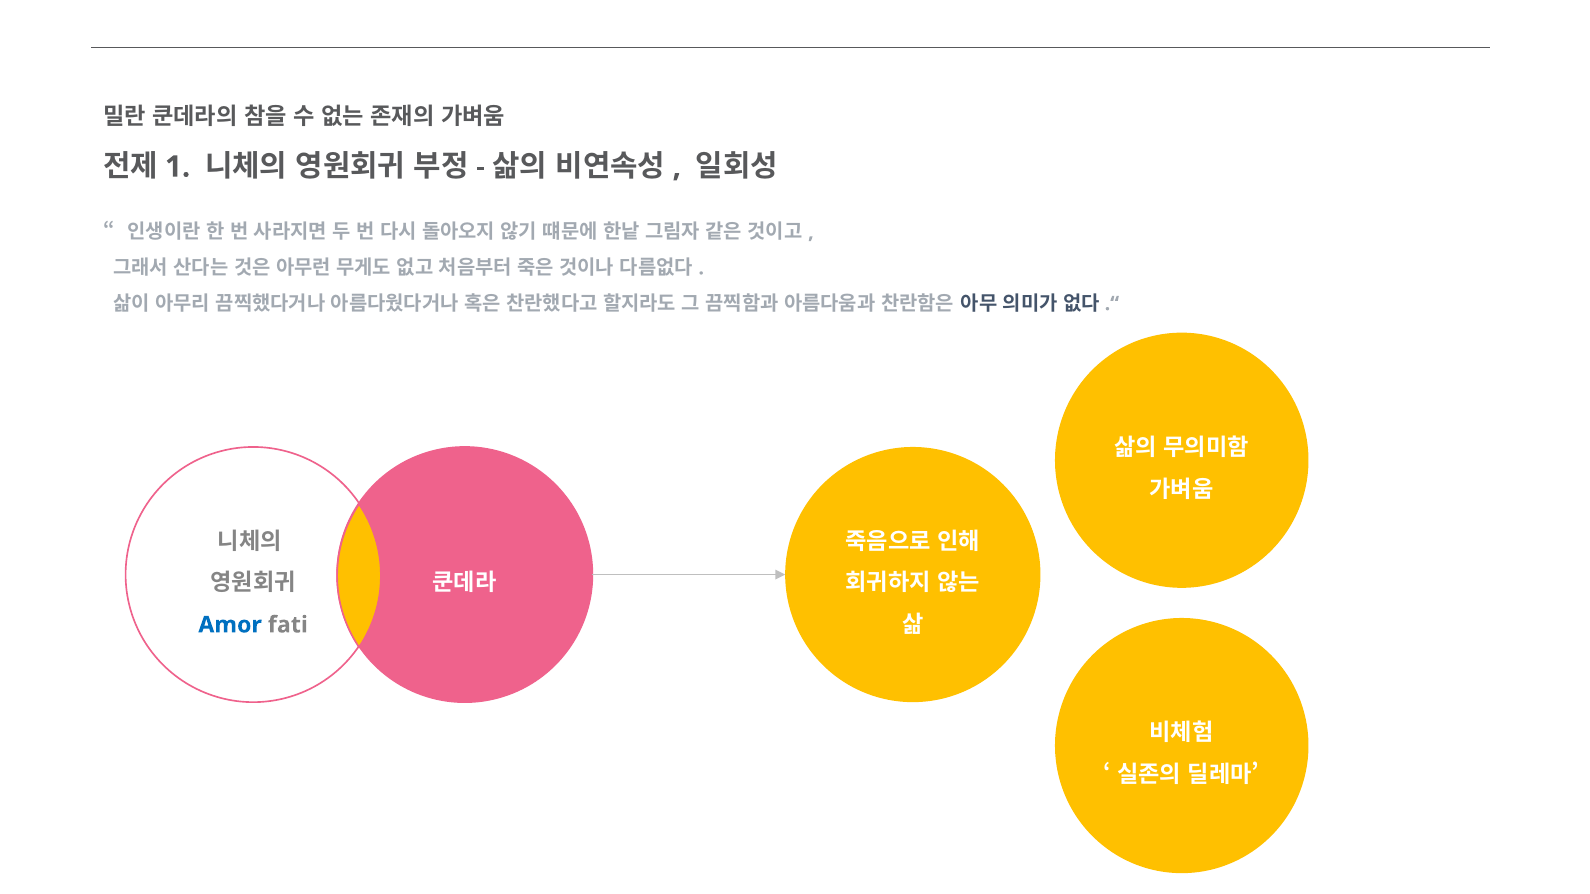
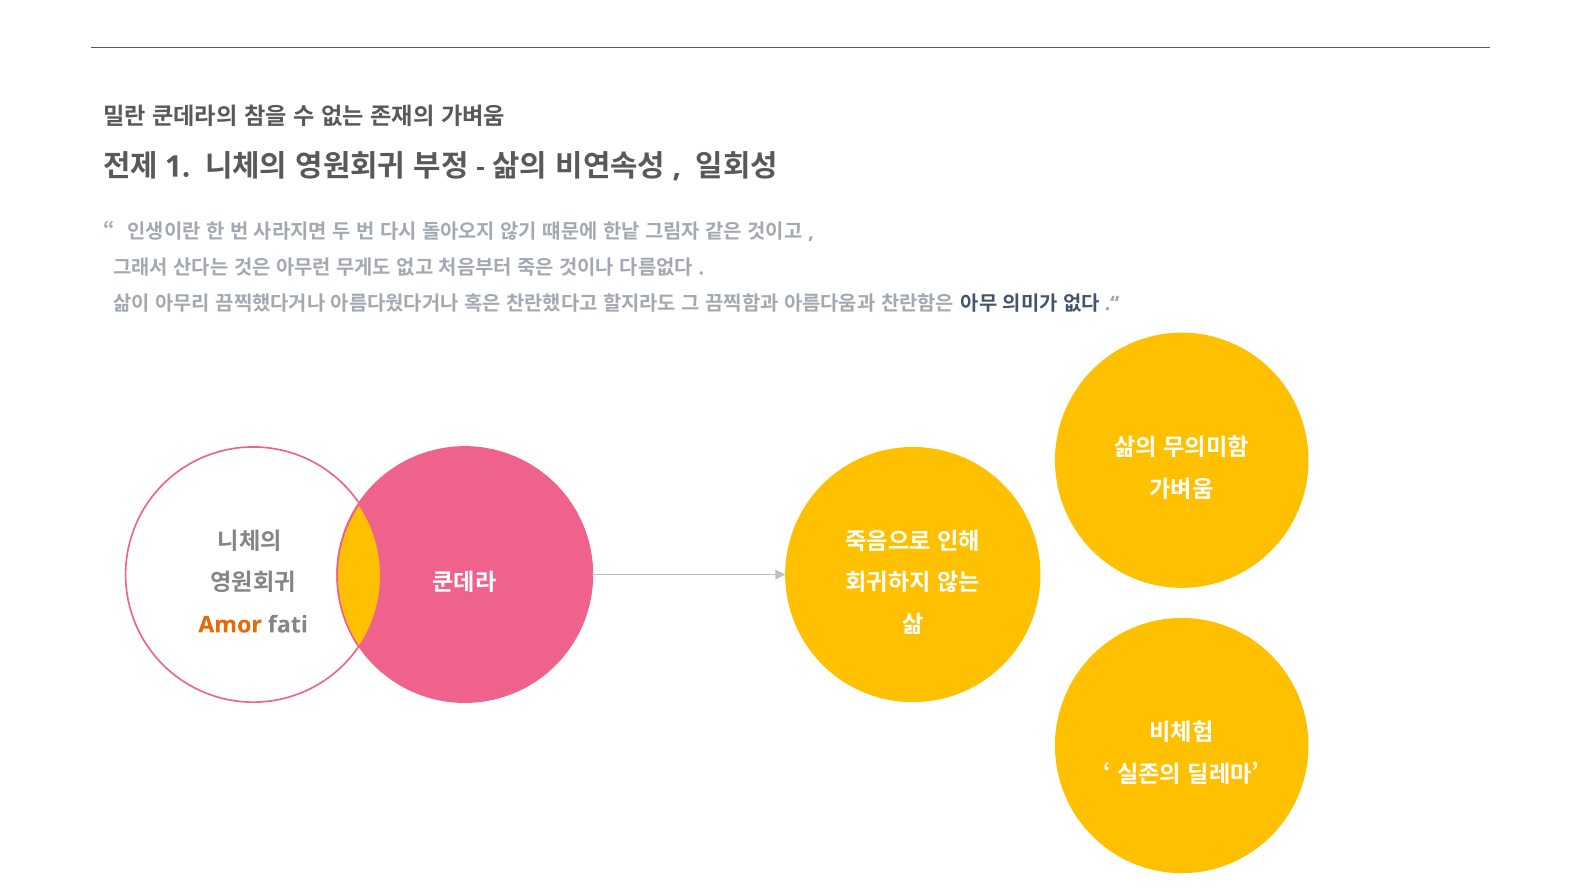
Amor colour: blue -> orange
